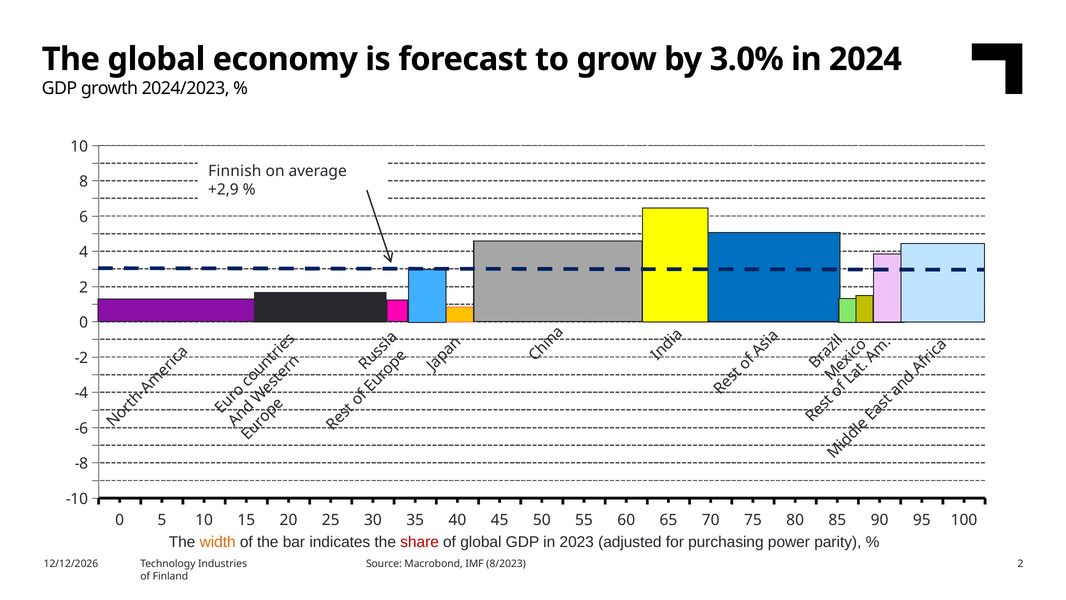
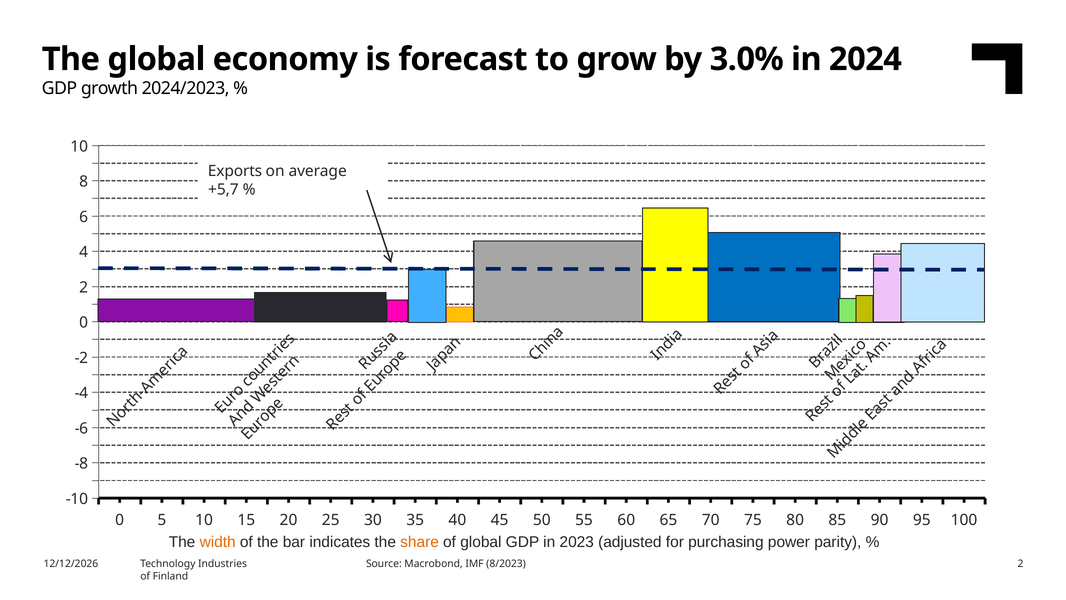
Finnish: Finnish -> Exports
+2,9: +2,9 -> +5,7
share colour: red -> orange
